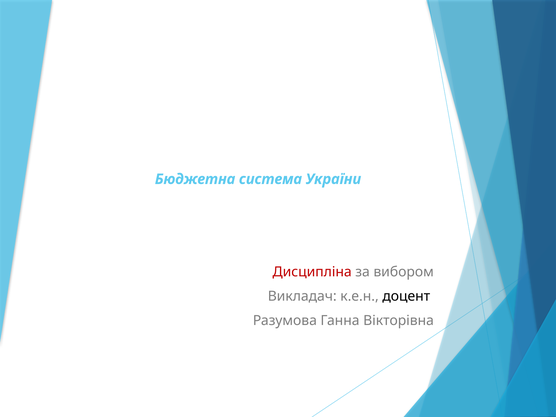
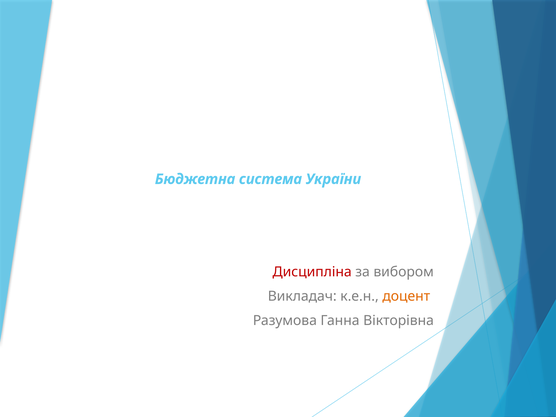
доцент colour: black -> orange
